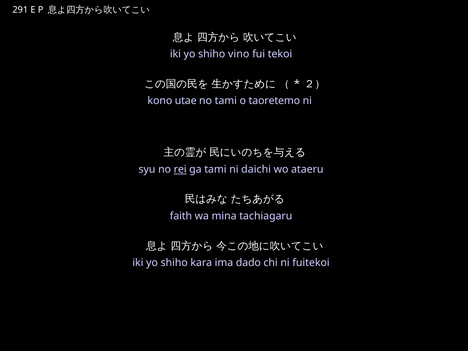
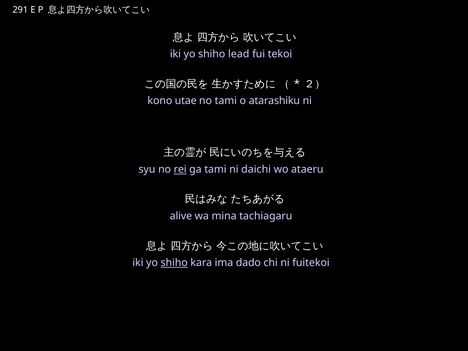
vino: vino -> lead
taoretemo: taoretemo -> atarashiku
faith: faith -> alive
shiho at (174, 263) underline: none -> present
